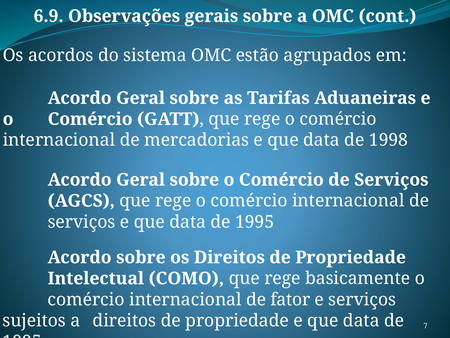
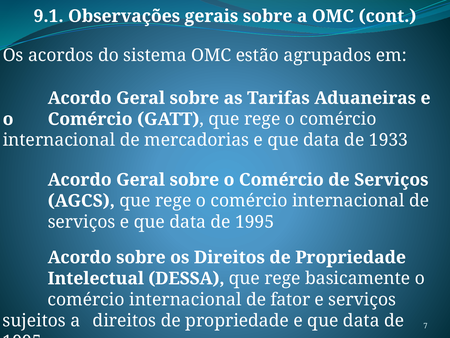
6.9: 6.9 -> 9.1
1998: 1998 -> 1933
COMO: COMO -> DESSA
